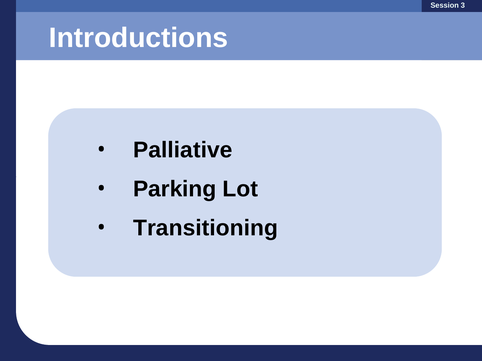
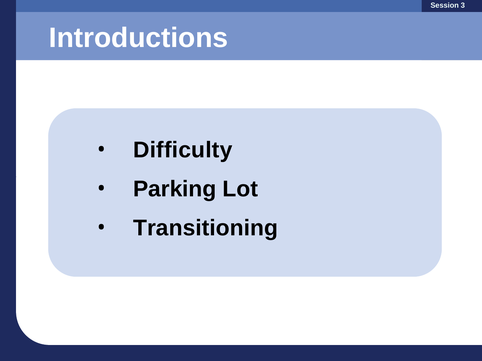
Palliative: Palliative -> Difficulty
